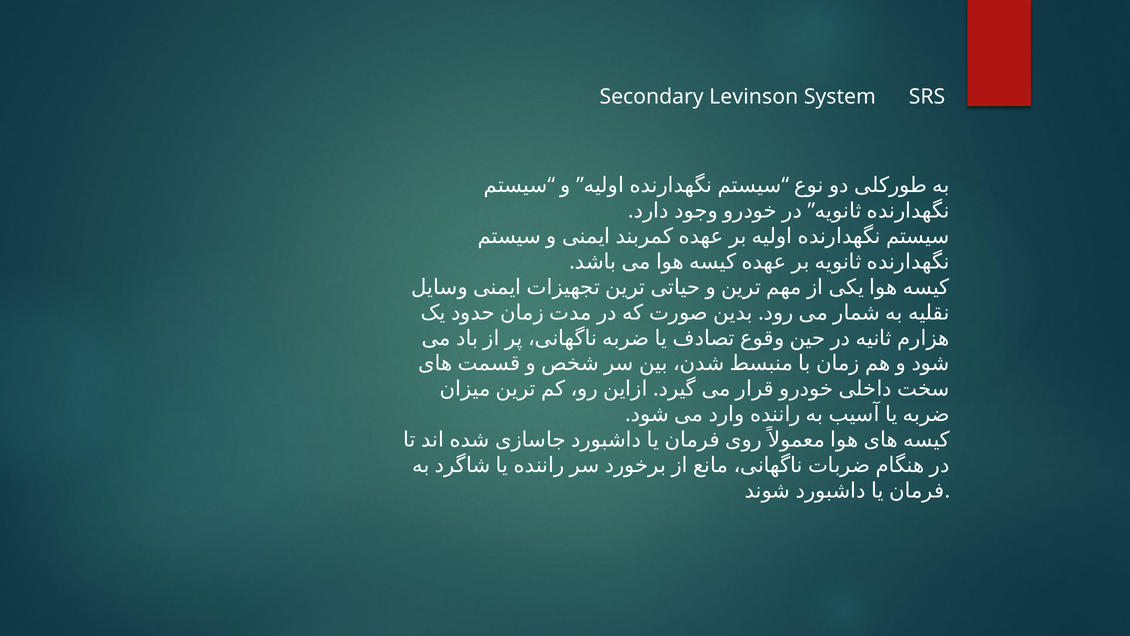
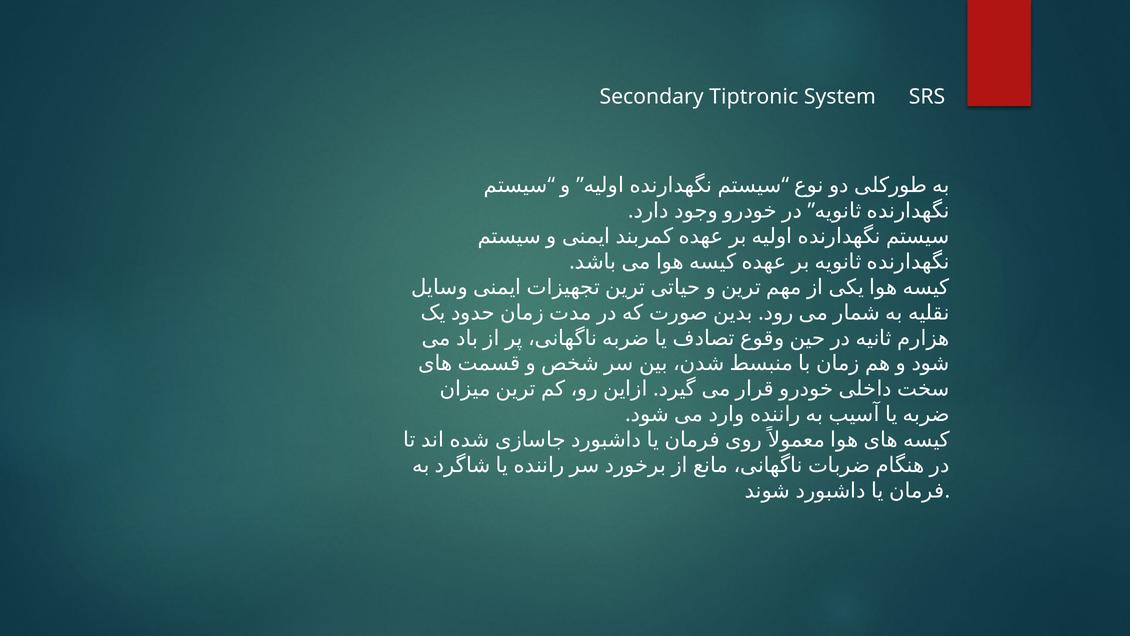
Levinson: Levinson -> Tiptronic
